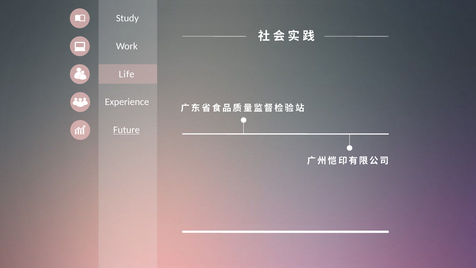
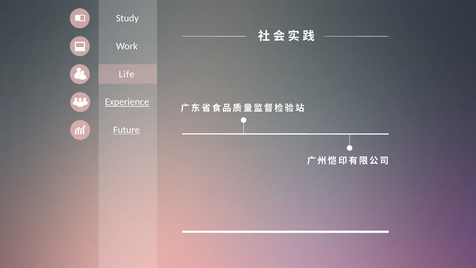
Experience underline: none -> present
